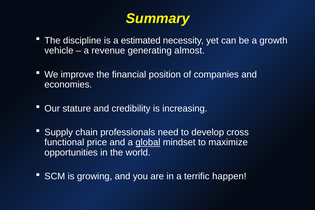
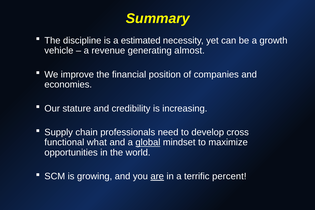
price: price -> what
are underline: none -> present
happen: happen -> percent
